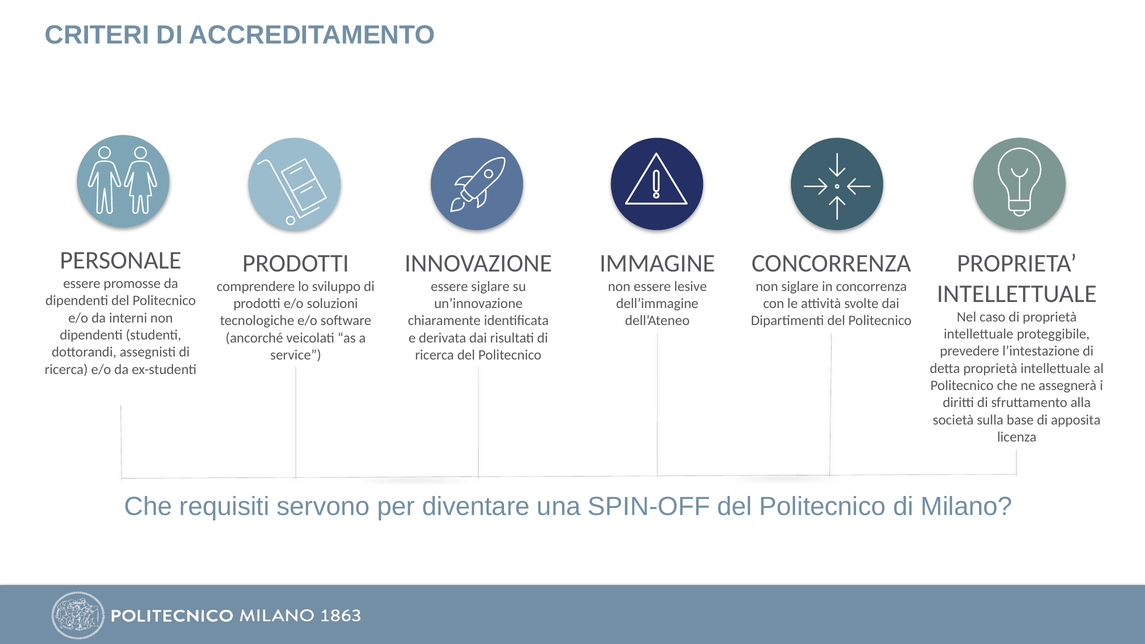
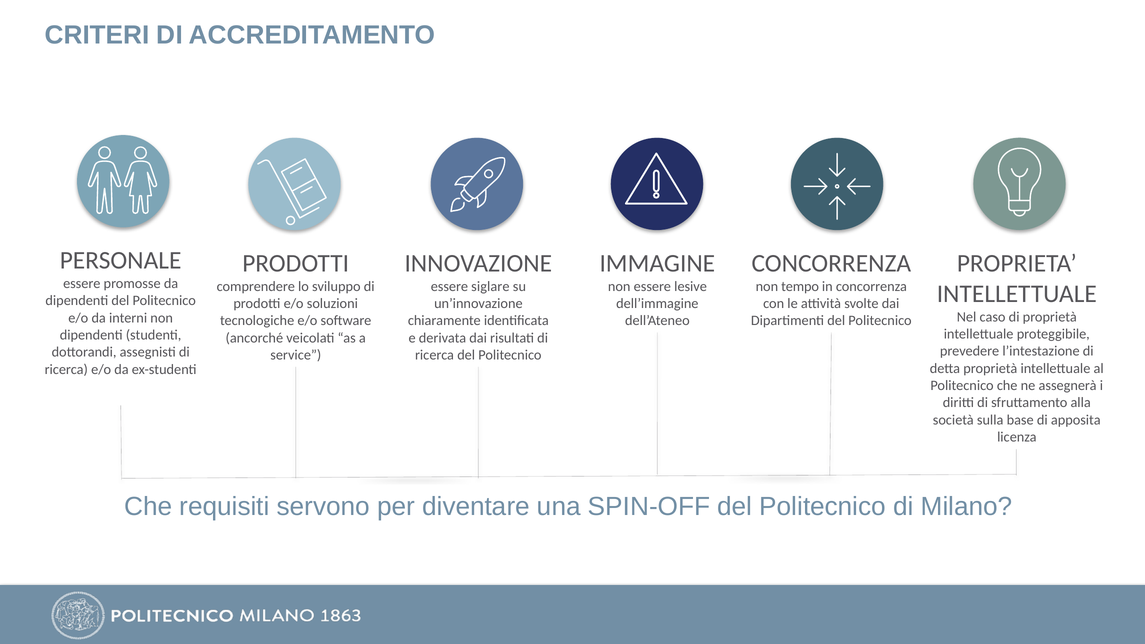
non siglare: siglare -> tempo
